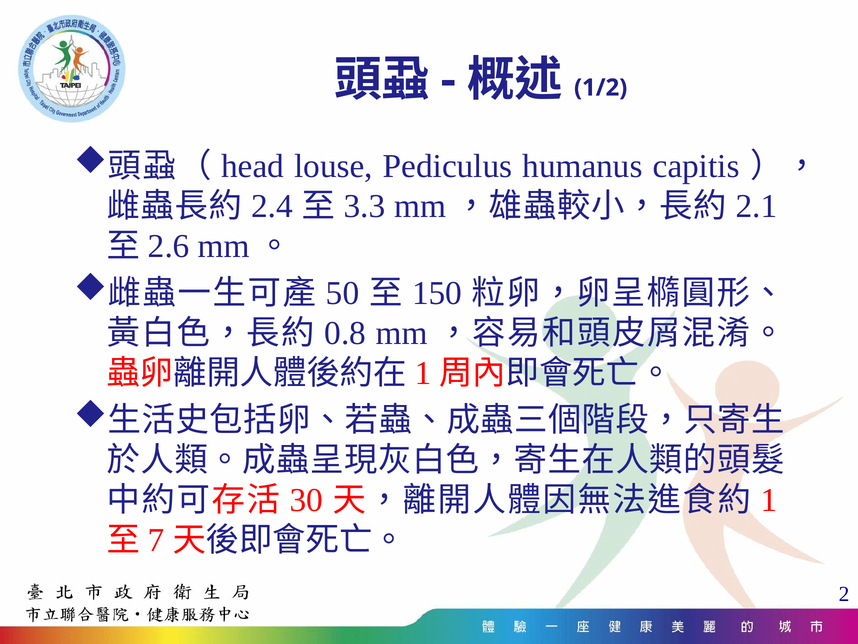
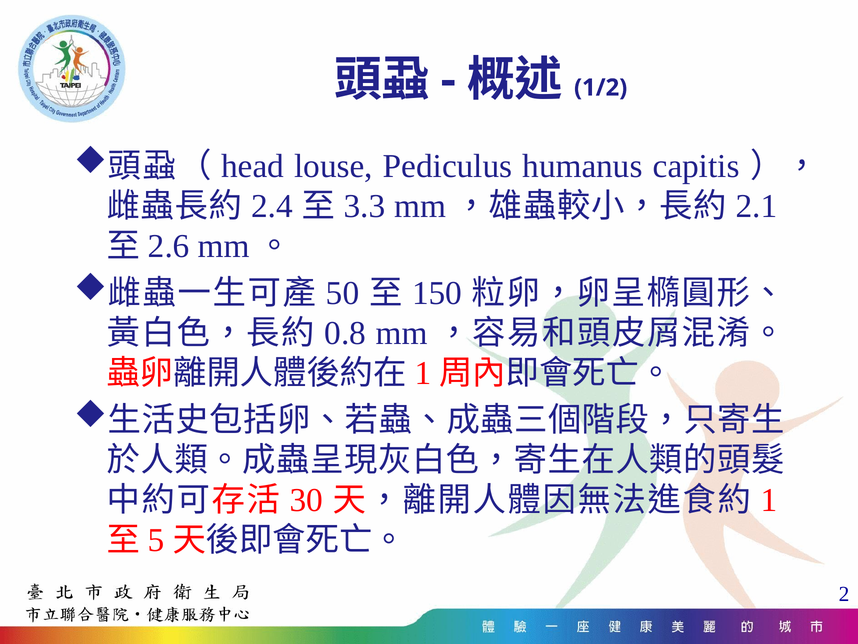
7: 7 -> 5
